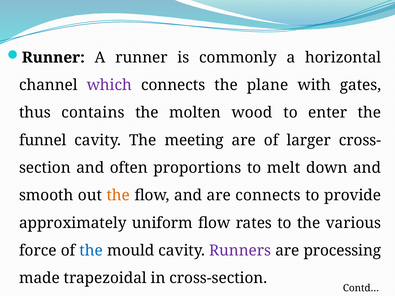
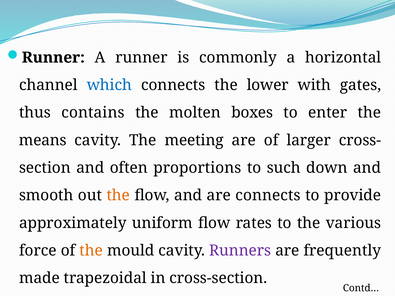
which colour: purple -> blue
plane: plane -> lower
wood: wood -> boxes
funnel: funnel -> means
melt: melt -> such
the at (91, 251) colour: blue -> orange
processing: processing -> frequently
